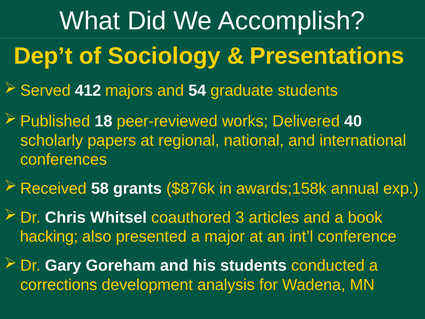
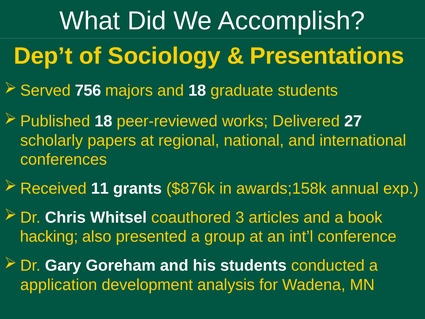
412: 412 -> 756
and 54: 54 -> 18
40: 40 -> 27
58: 58 -> 11
major: major -> group
corrections: corrections -> application
